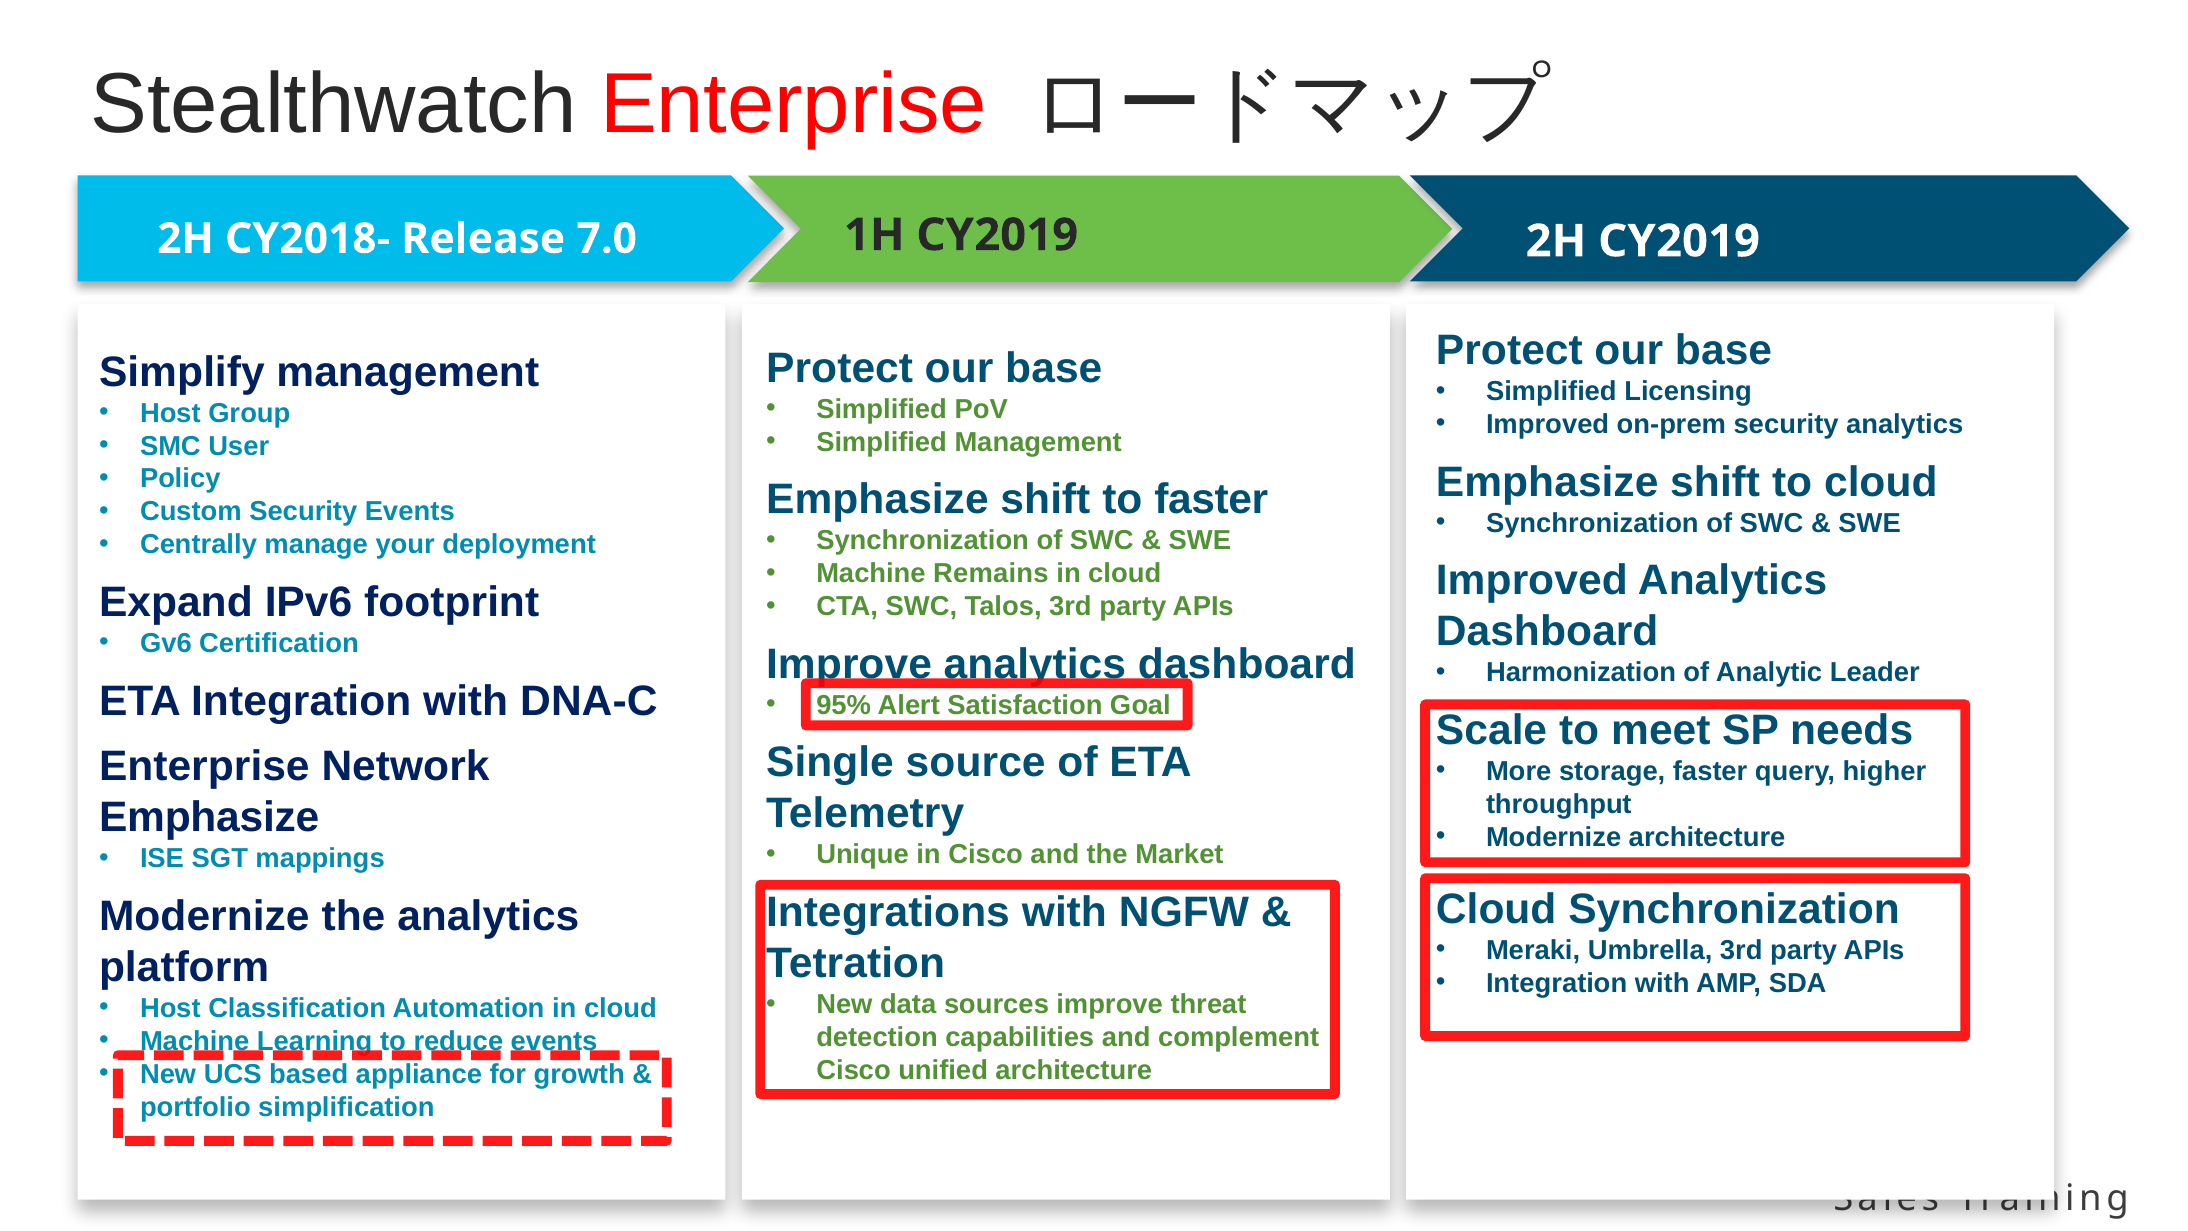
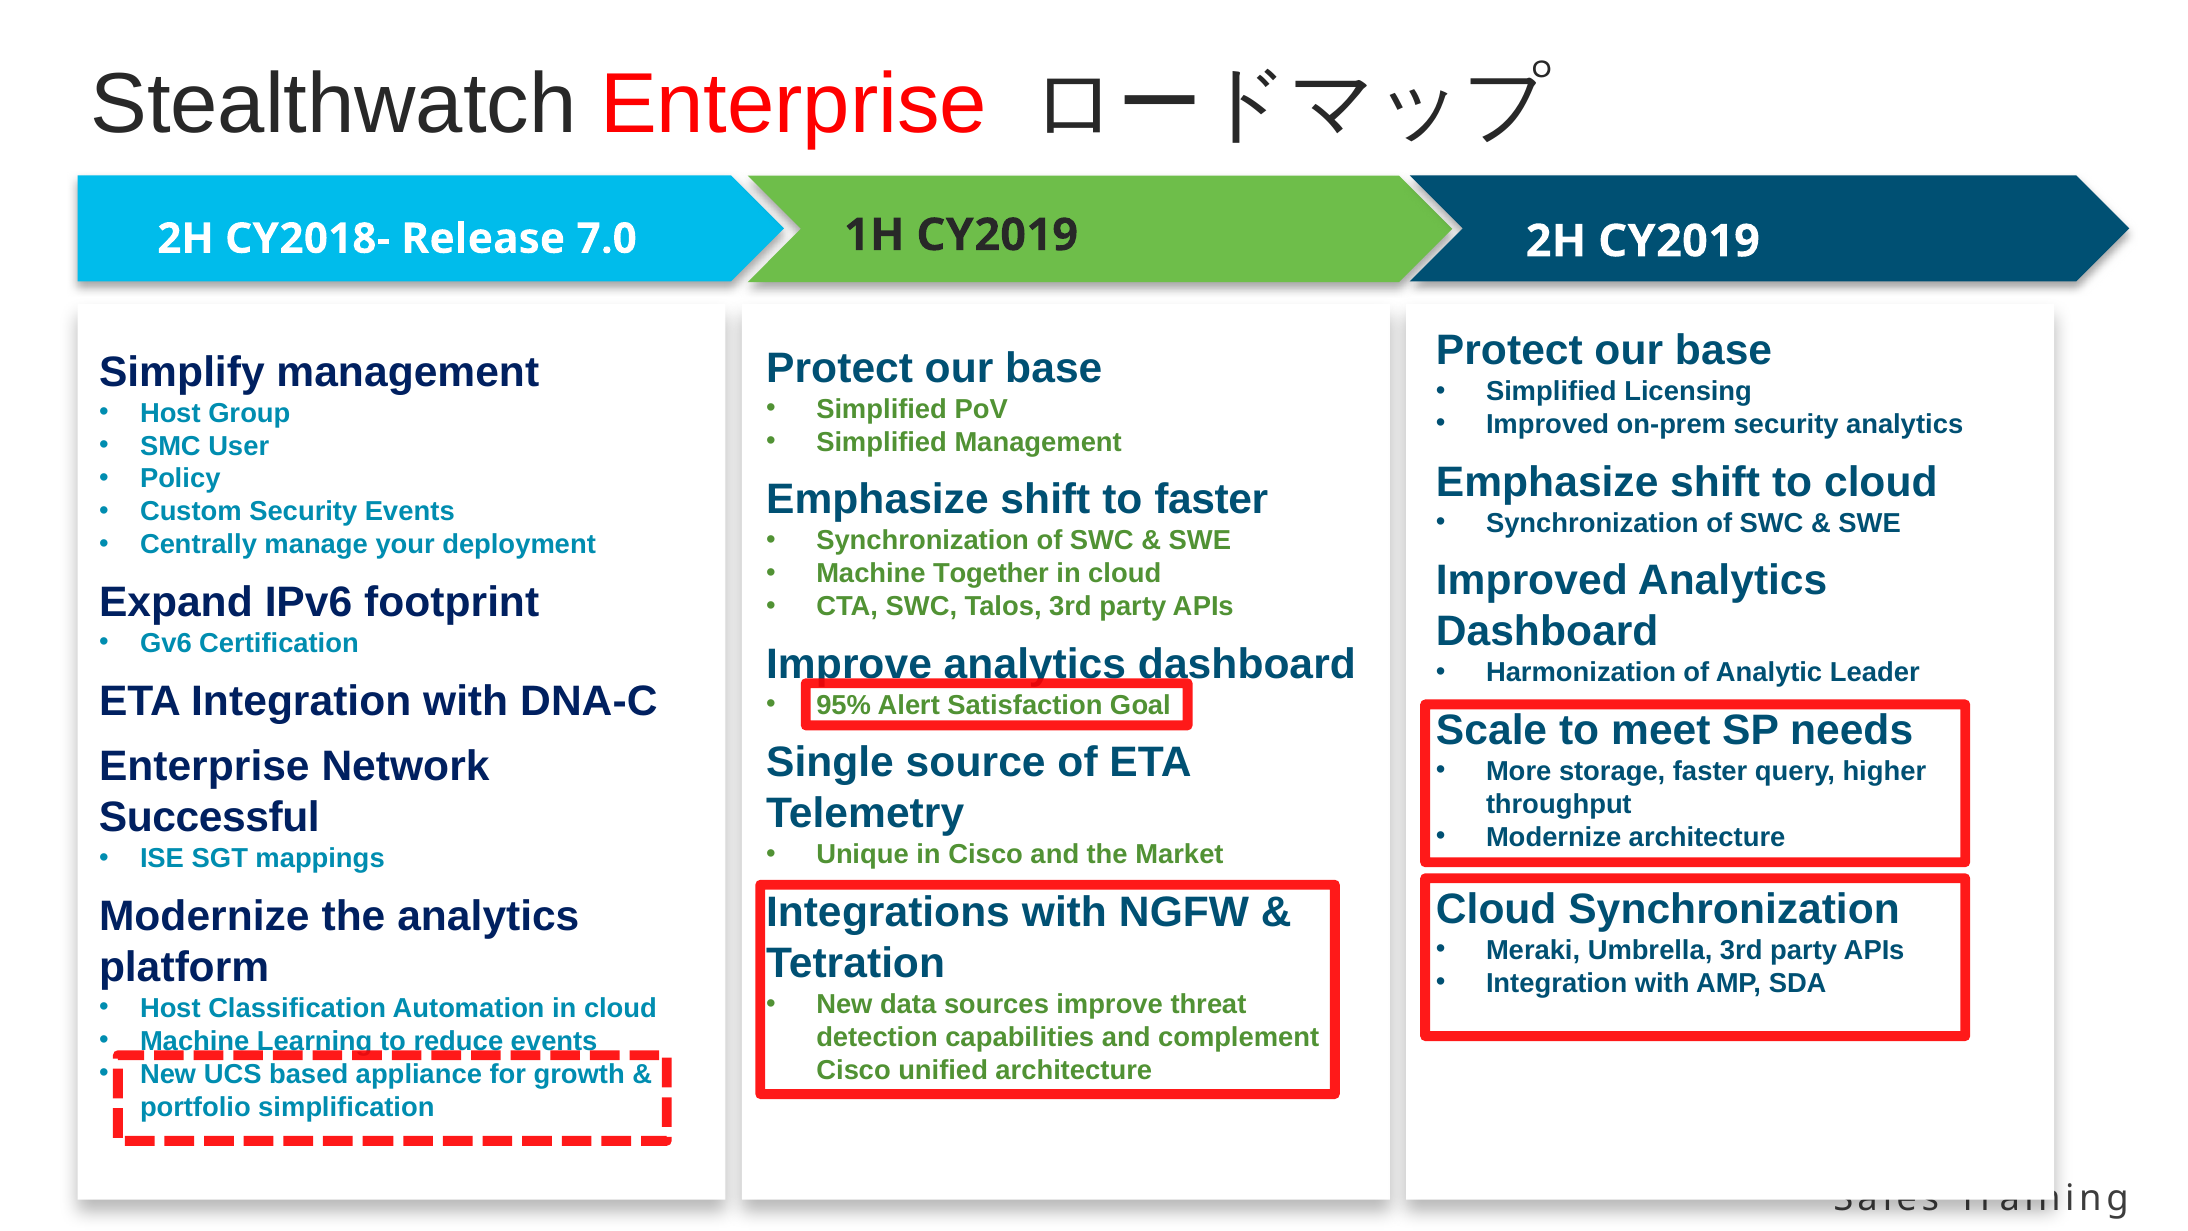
Remains: Remains -> Together
Emphasize at (209, 818): Emphasize -> Successful
